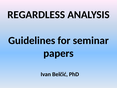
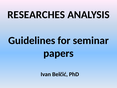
REGARDLESS: REGARDLESS -> RESEARCHES
